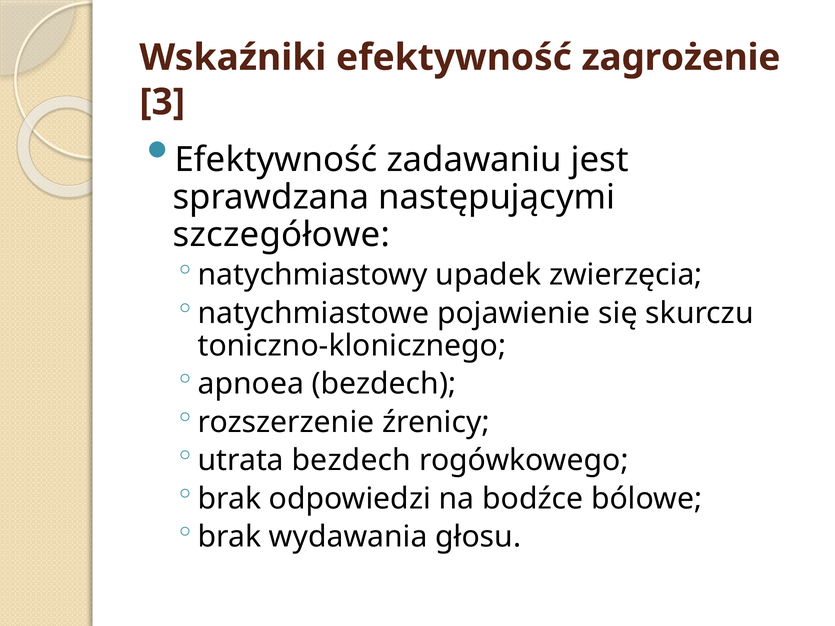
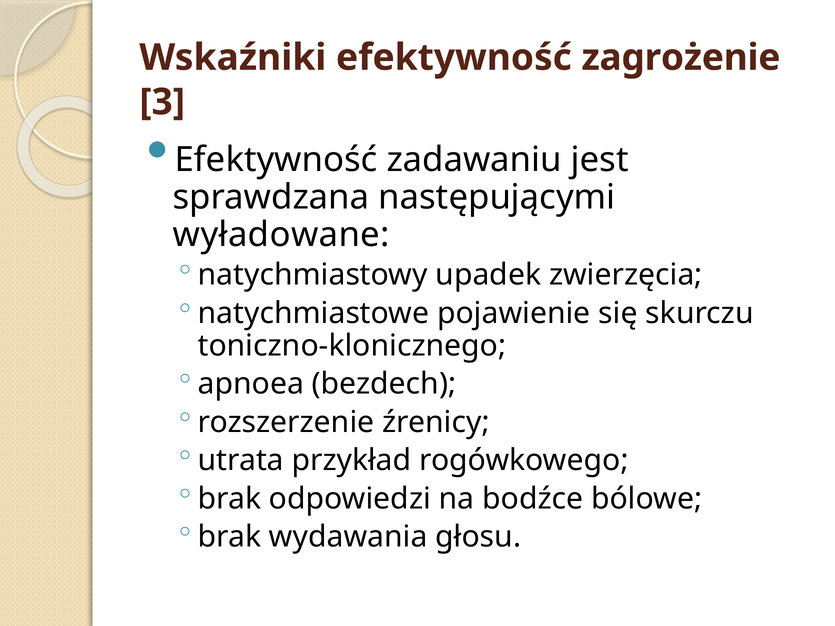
szczegółowe: szczegółowe -> wyładowane
utrata bezdech: bezdech -> przykład
